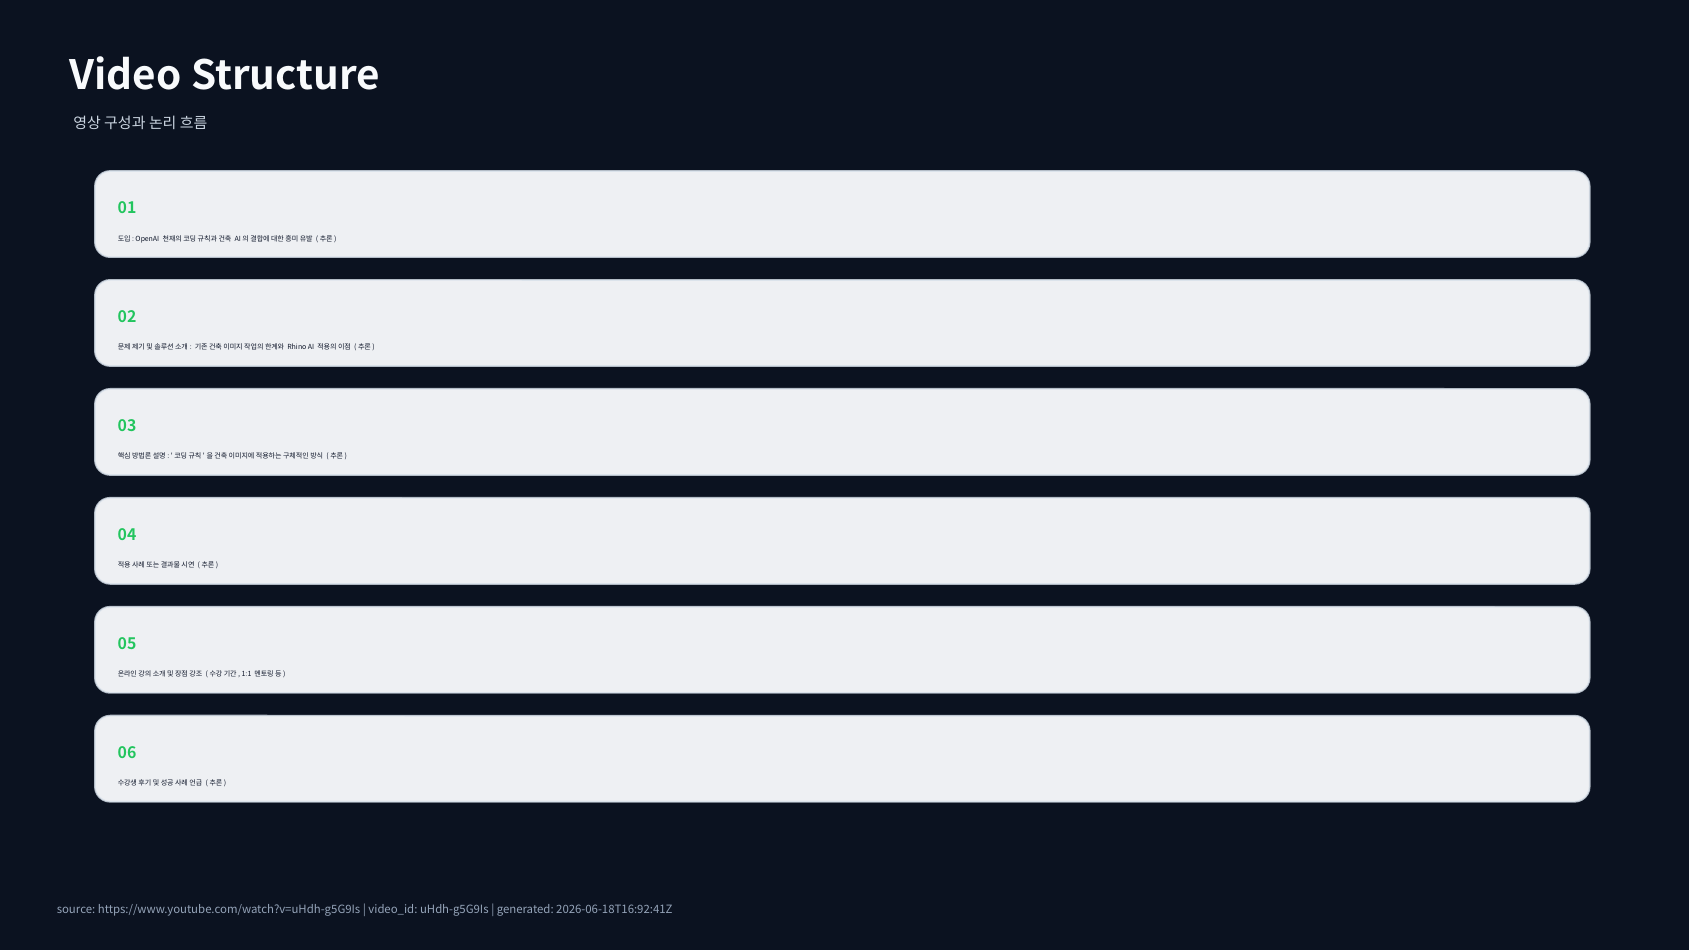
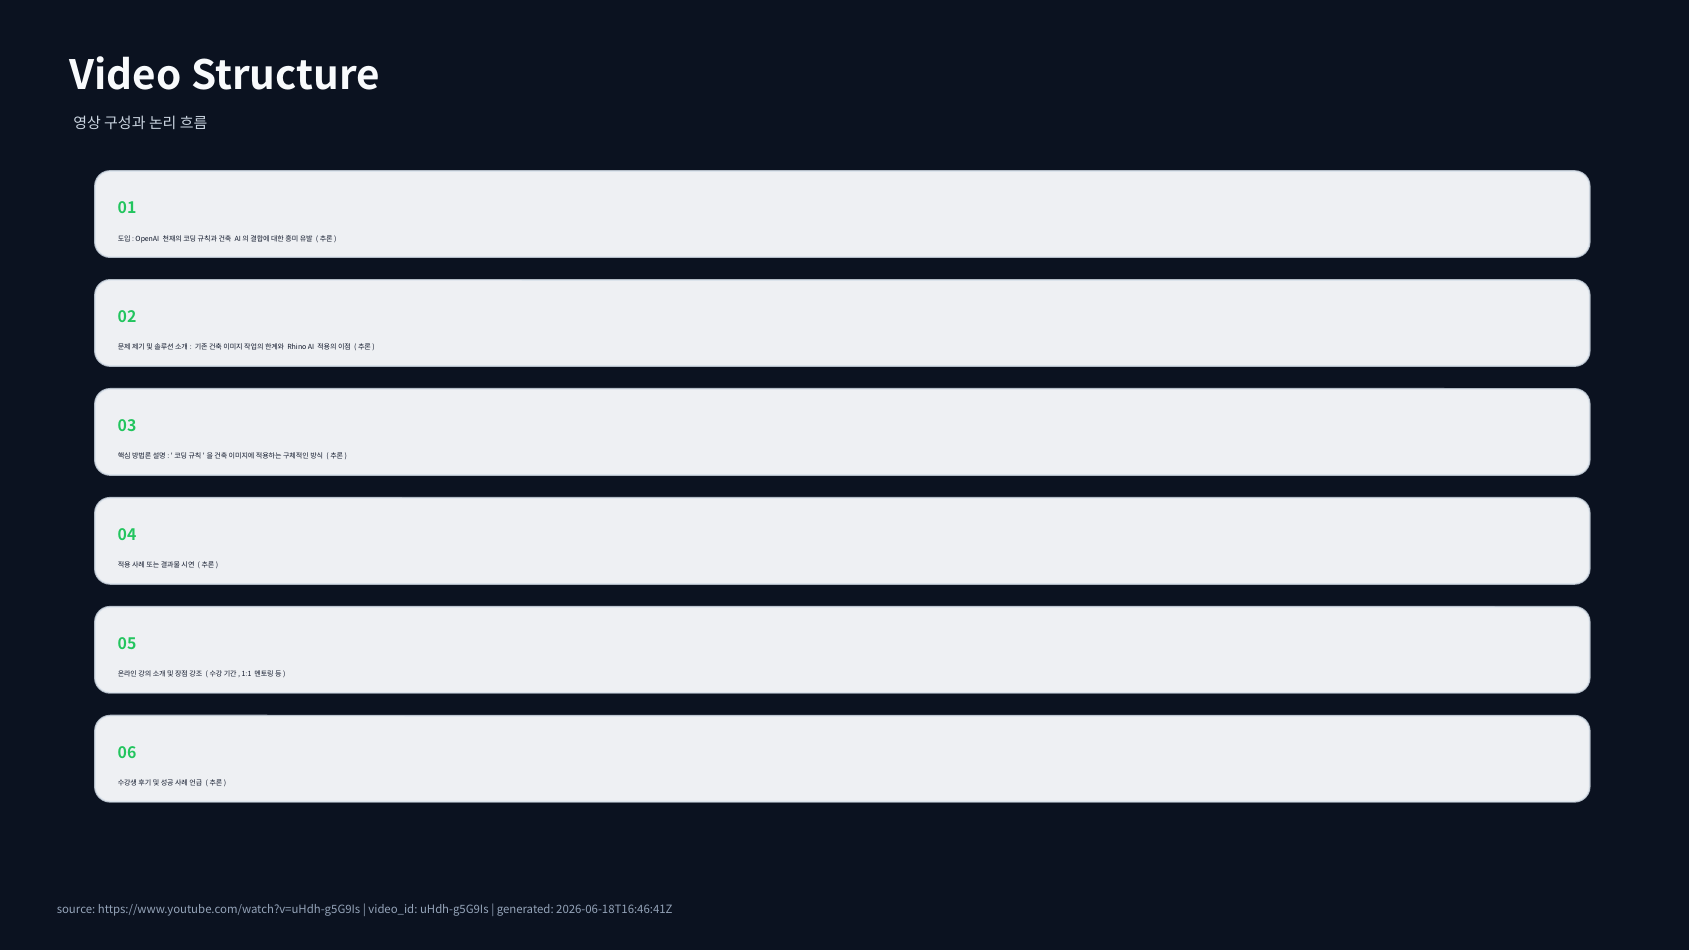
2026-06-18T16:92:41Z: 2026-06-18T16:92:41Z -> 2026-06-18T16:46:41Z
